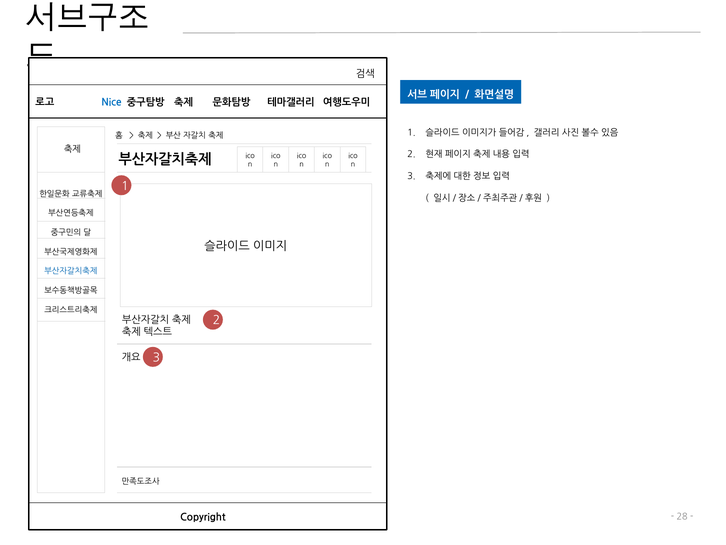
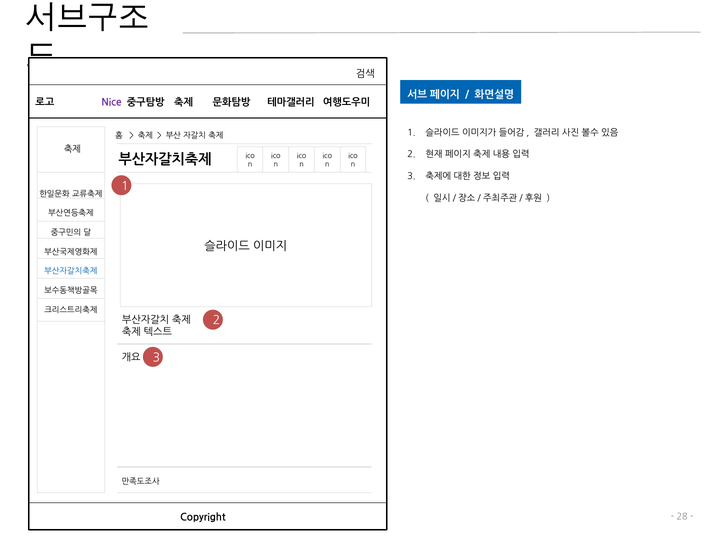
Nice colour: blue -> purple
